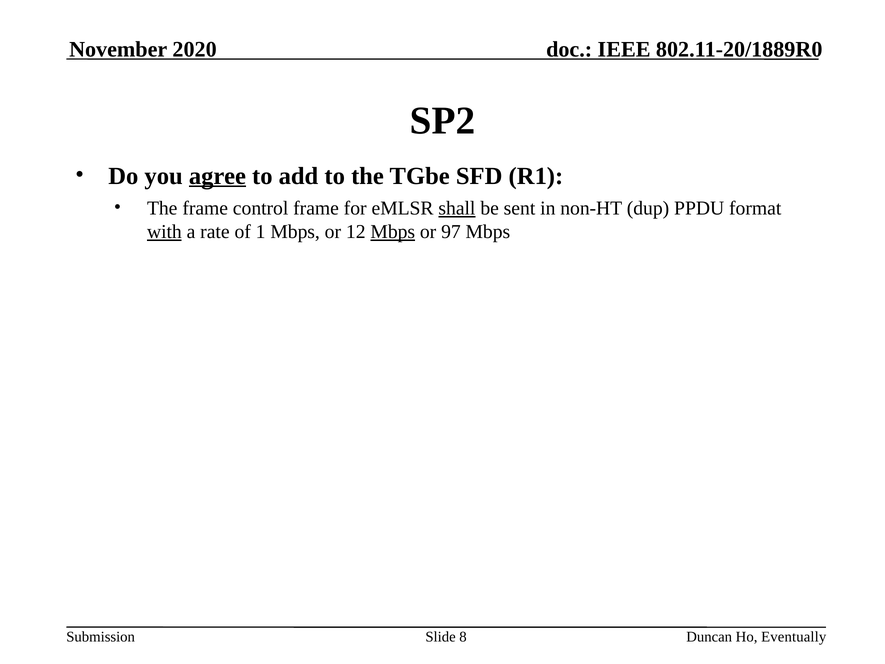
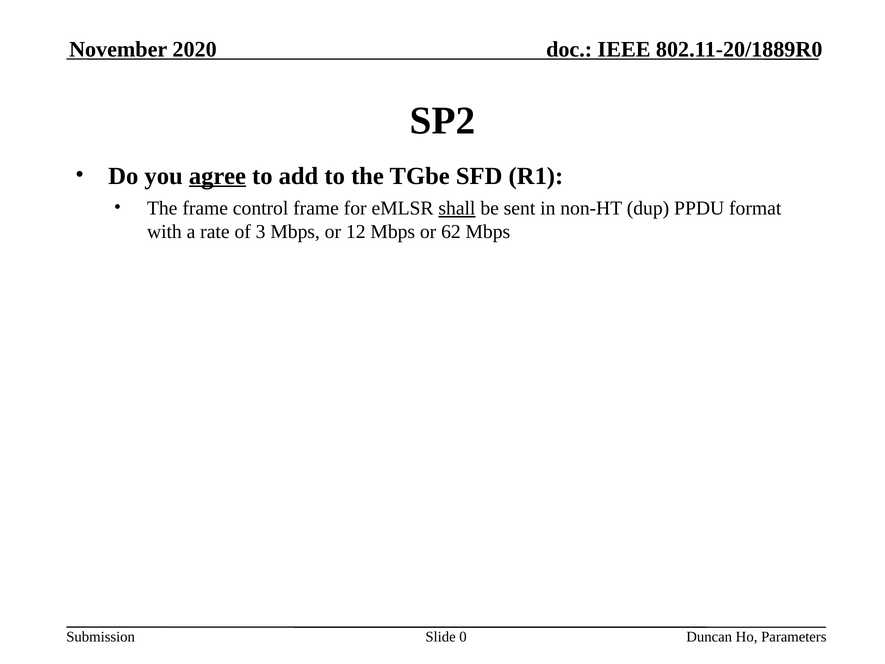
with underline: present -> none
1: 1 -> 3
Mbps at (393, 232) underline: present -> none
97: 97 -> 62
8: 8 -> 0
Eventually: Eventually -> Parameters
